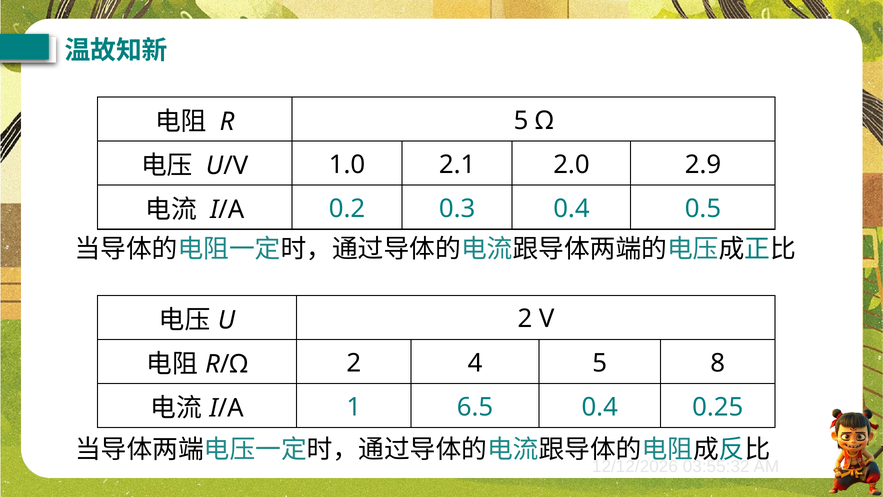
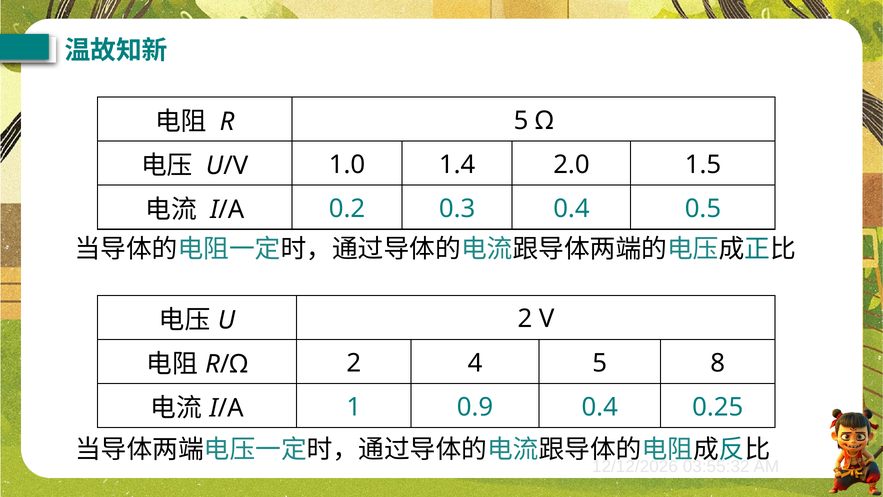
2.1: 2.1 -> 1.4
2.9: 2.9 -> 1.5
6.5: 6.5 -> 0.9
